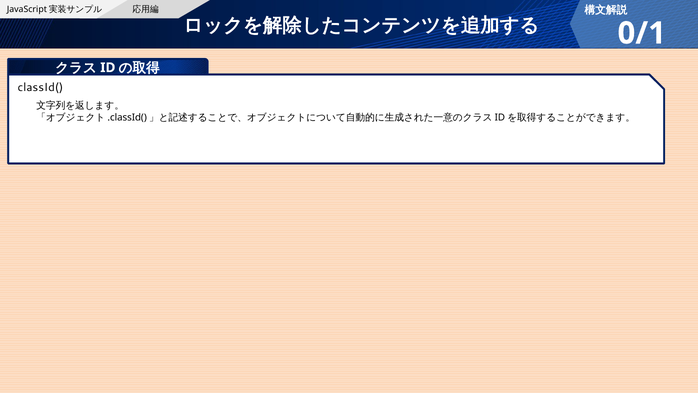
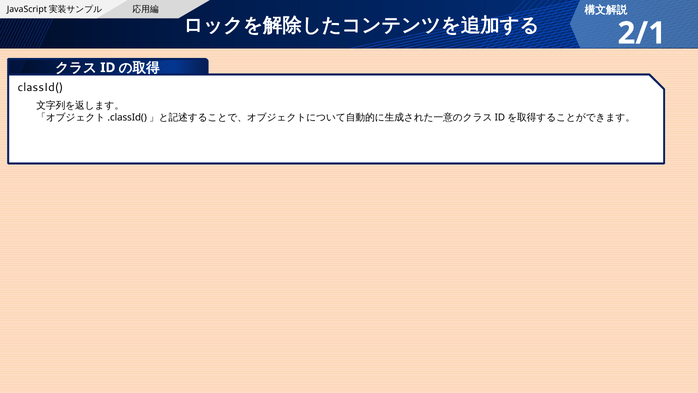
0/1: 0/1 -> 2/1
